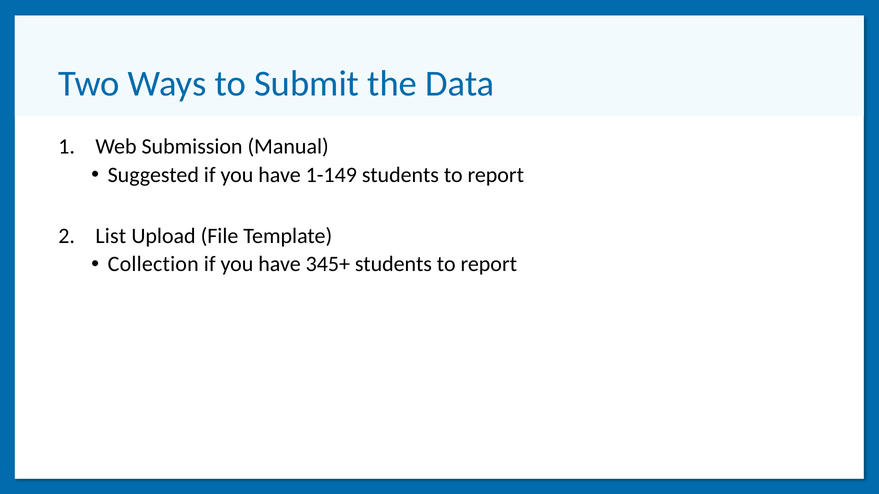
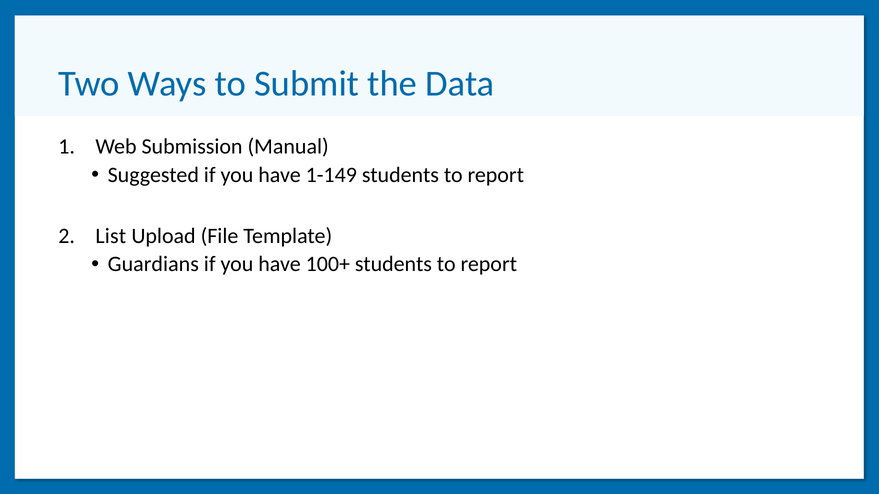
Collection: Collection -> Guardians
345+: 345+ -> 100+
